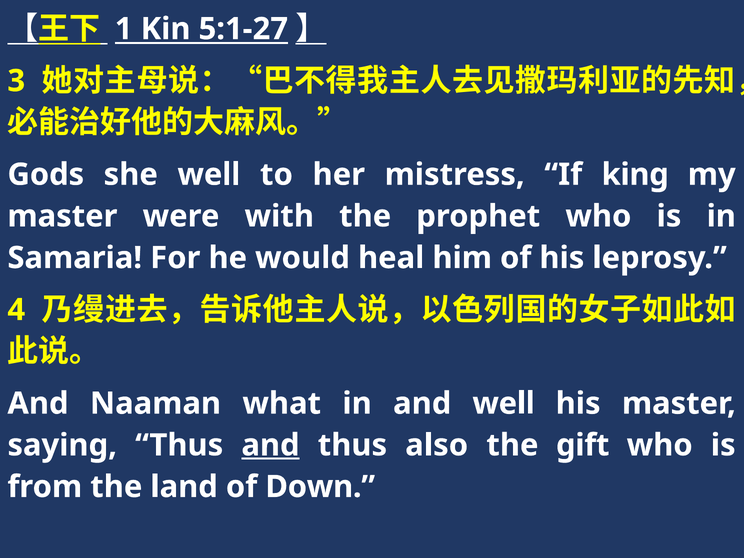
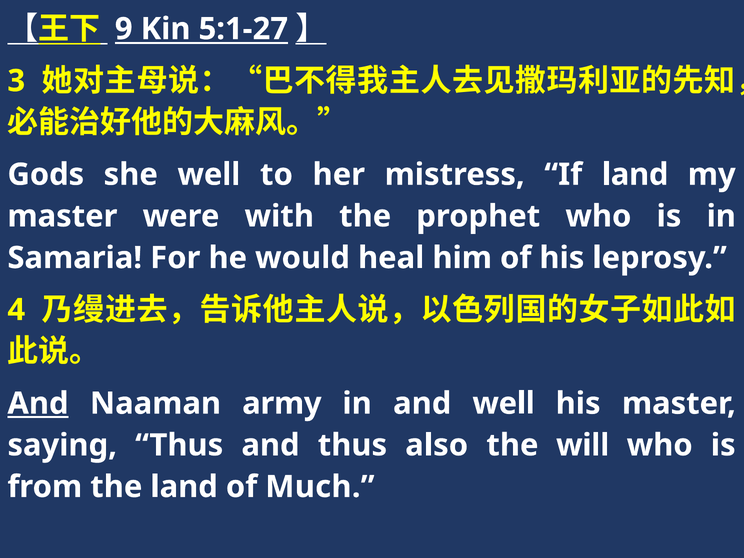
1: 1 -> 9
If king: king -> land
And at (38, 404) underline: none -> present
what: what -> army
and at (271, 445) underline: present -> none
gift: gift -> will
Down: Down -> Much
